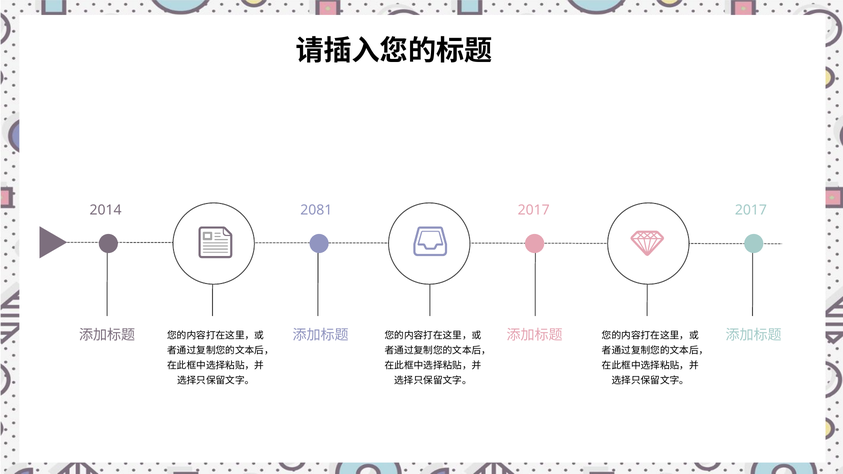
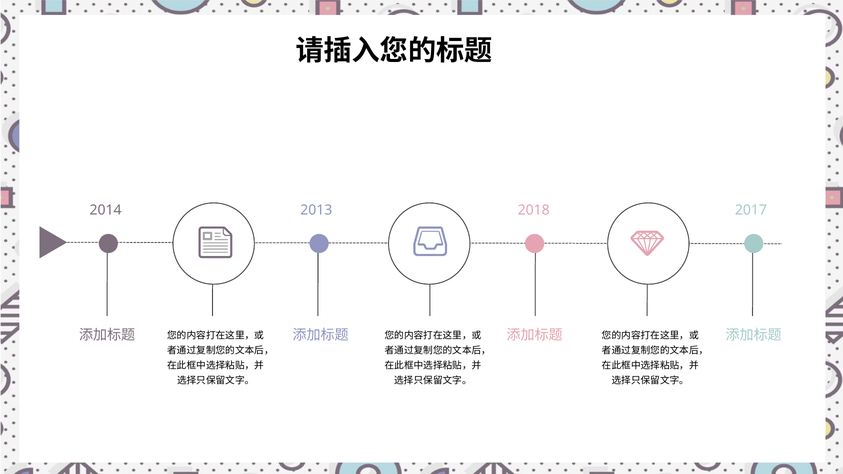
2081: 2081 -> 2013
2017 at (534, 210): 2017 -> 2018
